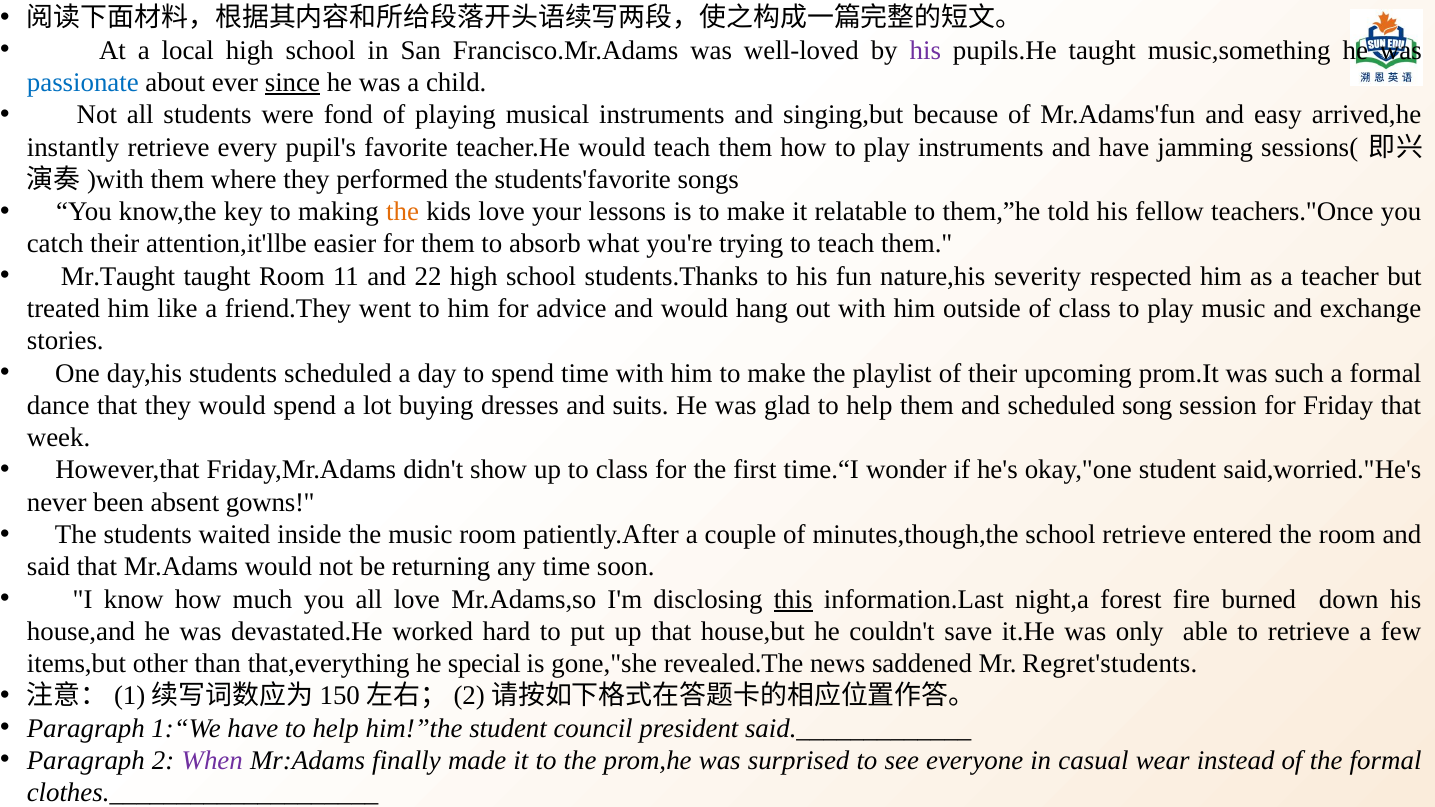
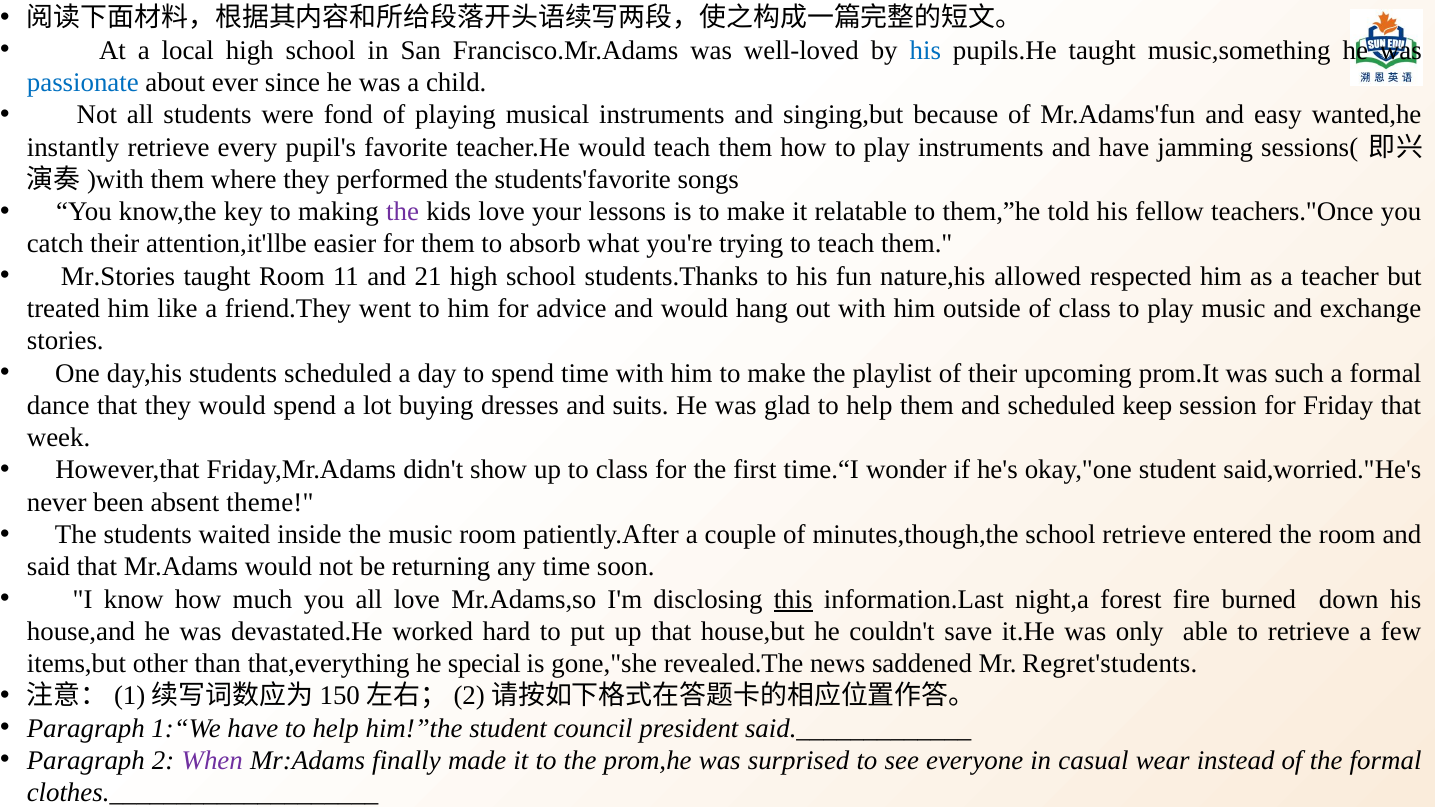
his at (925, 50) colour: purple -> blue
since underline: present -> none
arrived,he: arrived,he -> wanted,he
the at (403, 212) colour: orange -> purple
Mr.Taught: Mr.Taught -> Mr.Stories
22: 22 -> 21
severity: severity -> allowed
song: song -> keep
gowns: gowns -> theme
